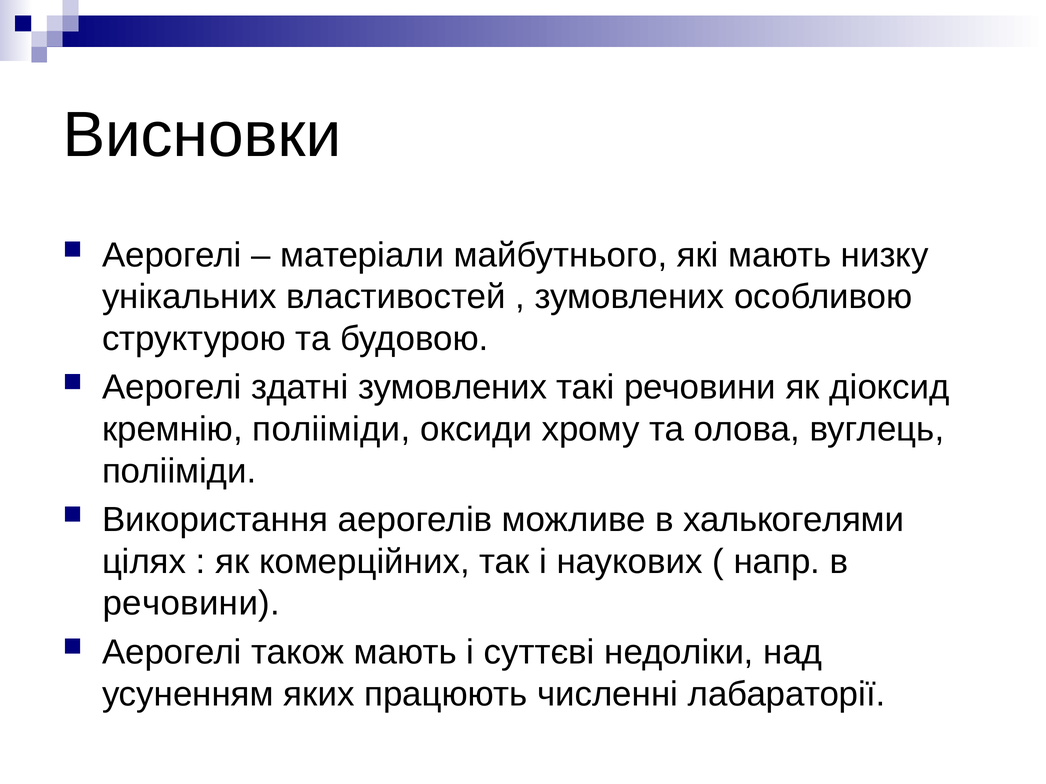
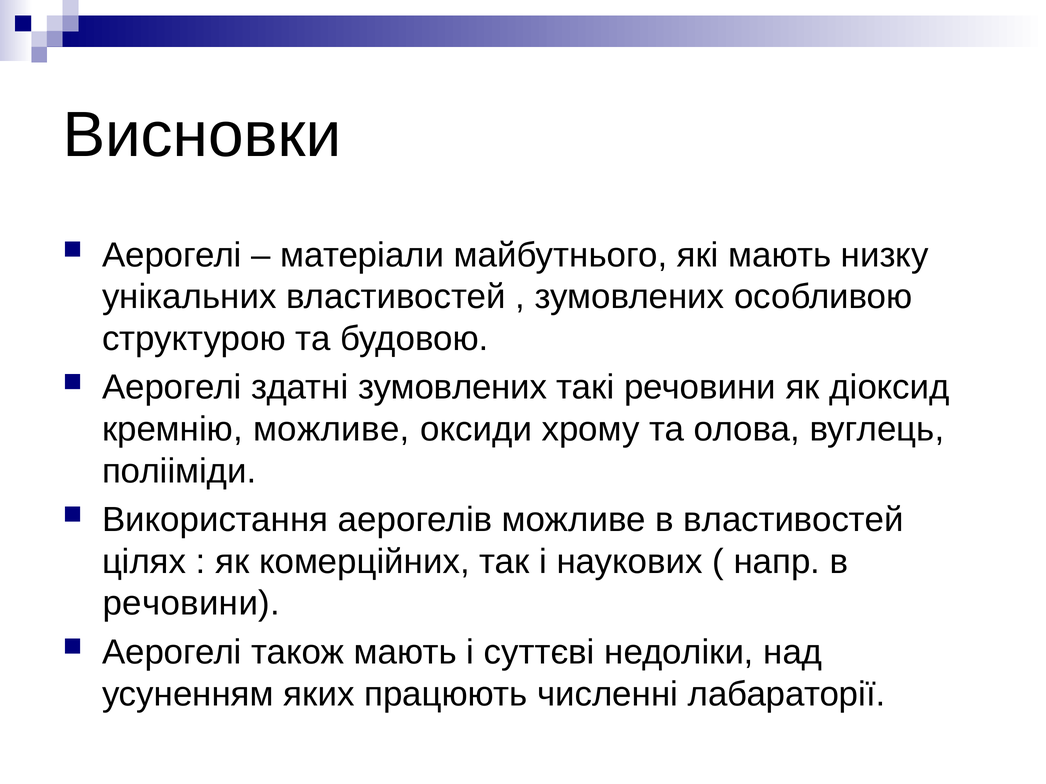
кремнію полііміди: полііміди -> можливе
в халькогелями: халькогелями -> властивостей
